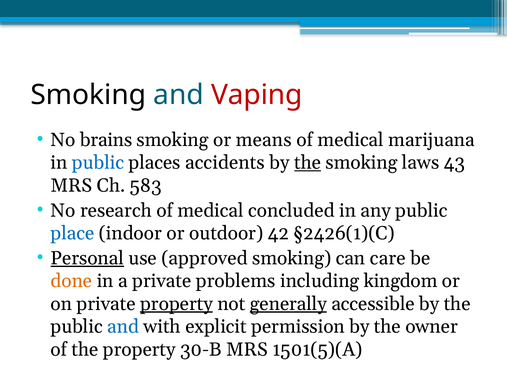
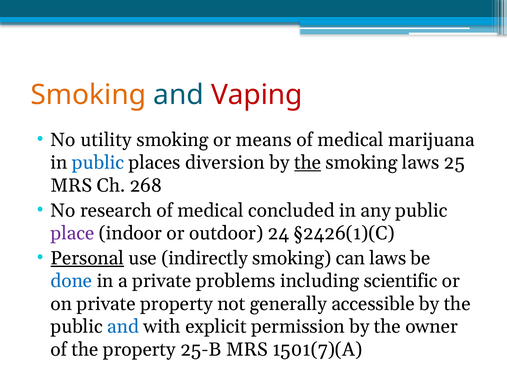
Smoking at (88, 95) colour: black -> orange
brains: brains -> utility
accidents: accidents -> diversion
43: 43 -> 25
583: 583 -> 268
place colour: blue -> purple
42: 42 -> 24
approved: approved -> indirectly
can care: care -> laws
done colour: orange -> blue
kingdom: kingdom -> scientific
property at (176, 304) underline: present -> none
generally underline: present -> none
30-B: 30-B -> 25-B
1501(5)(A: 1501(5)(A -> 1501(7)(A
